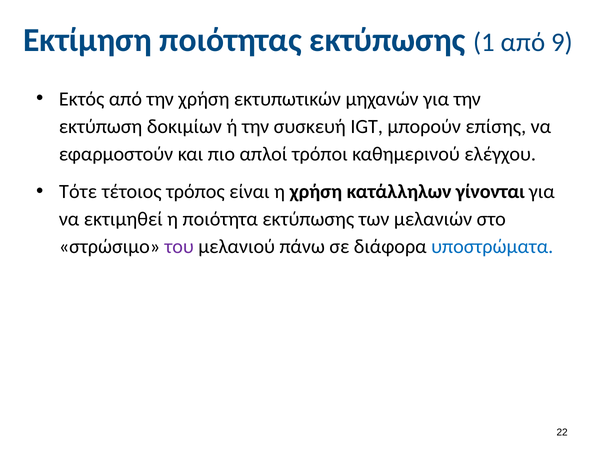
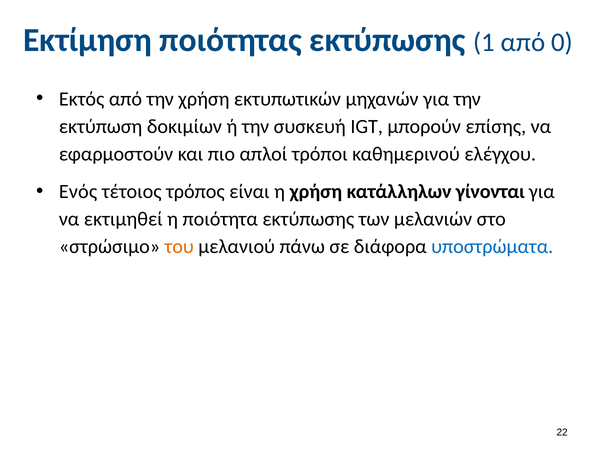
9: 9 -> 0
Τότε: Τότε -> Ενός
του colour: purple -> orange
